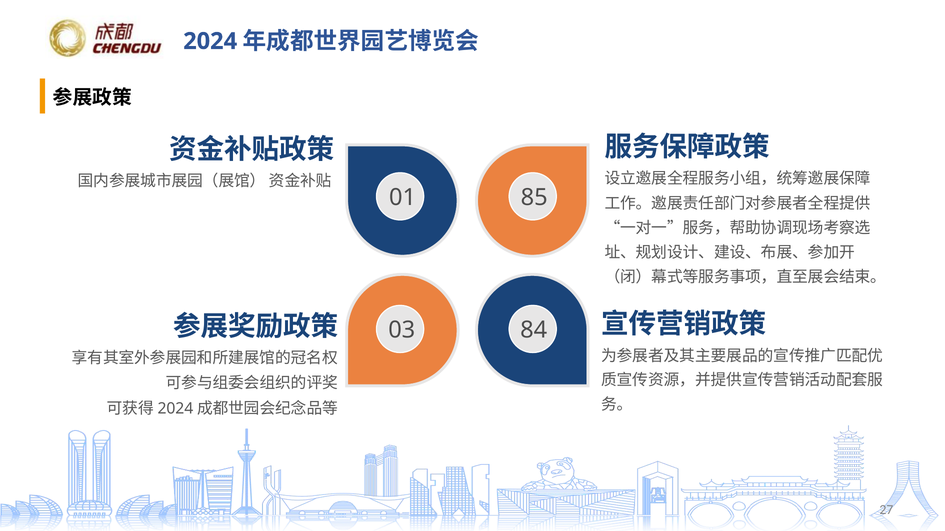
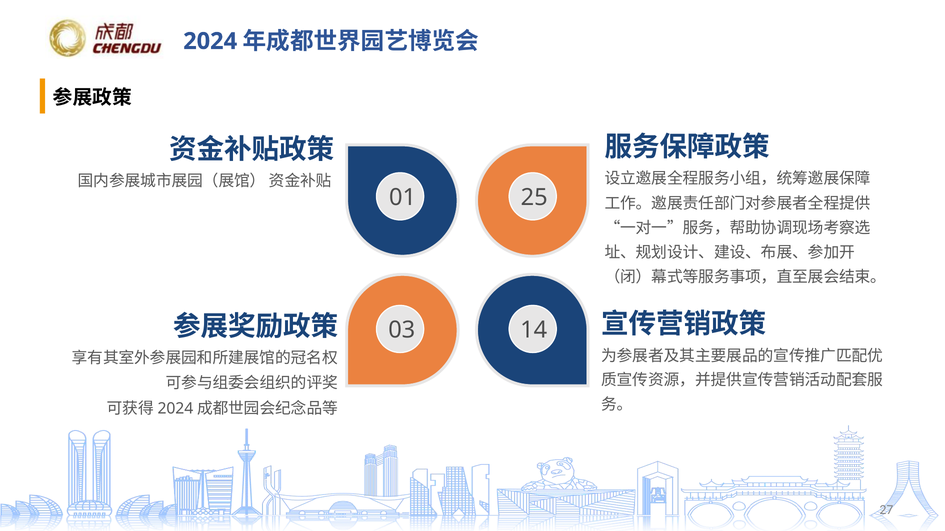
85: 85 -> 25
84: 84 -> 14
